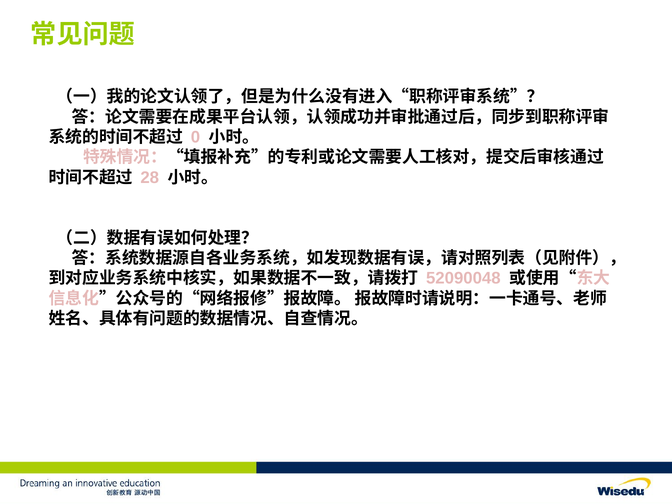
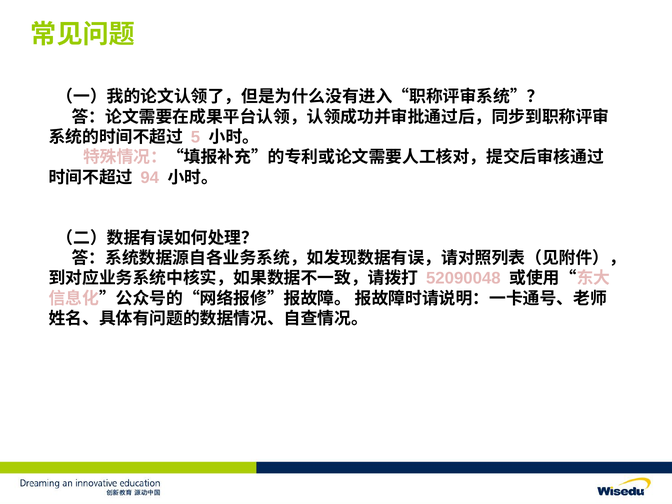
0: 0 -> 5
28: 28 -> 94
